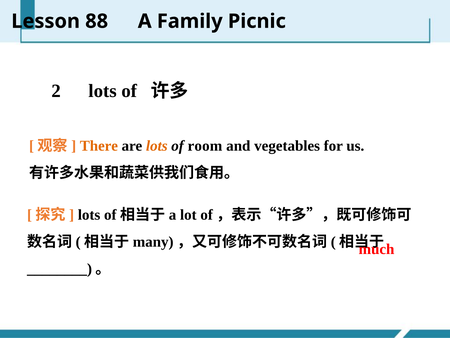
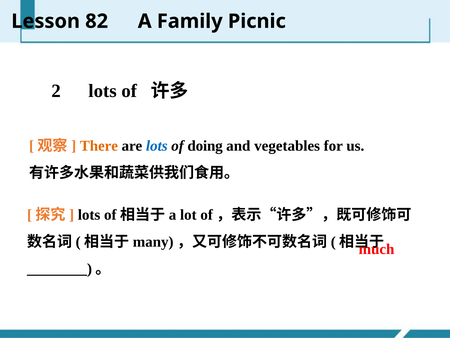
88: 88 -> 82
lots at (157, 146) colour: orange -> blue
room: room -> doing
